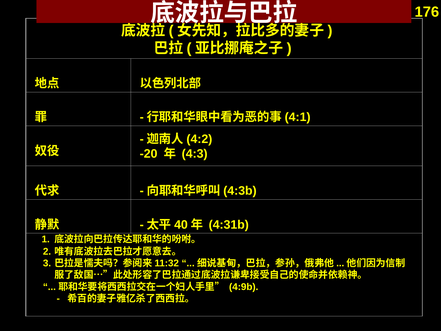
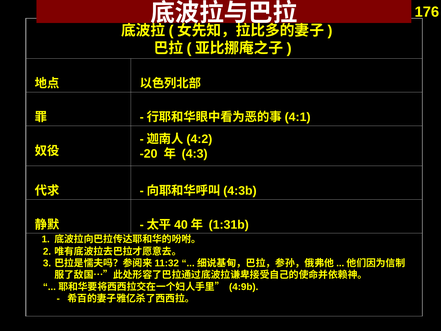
4:31b: 4:31b -> 1:31b
